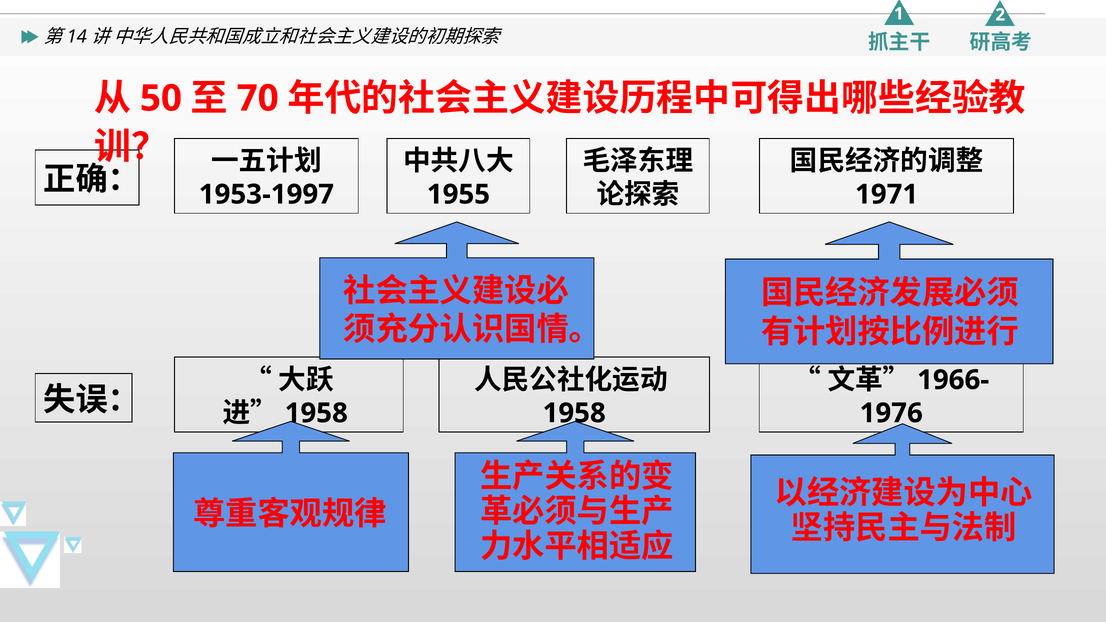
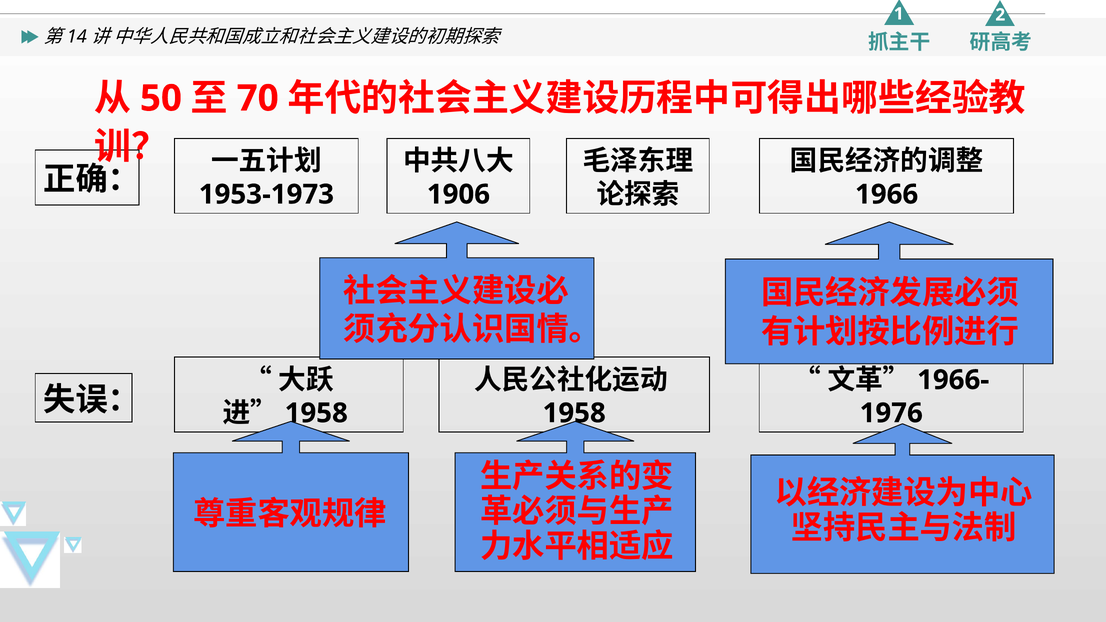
1953-1997: 1953-1997 -> 1953-1973
1955: 1955 -> 1906
1971: 1971 -> 1966
